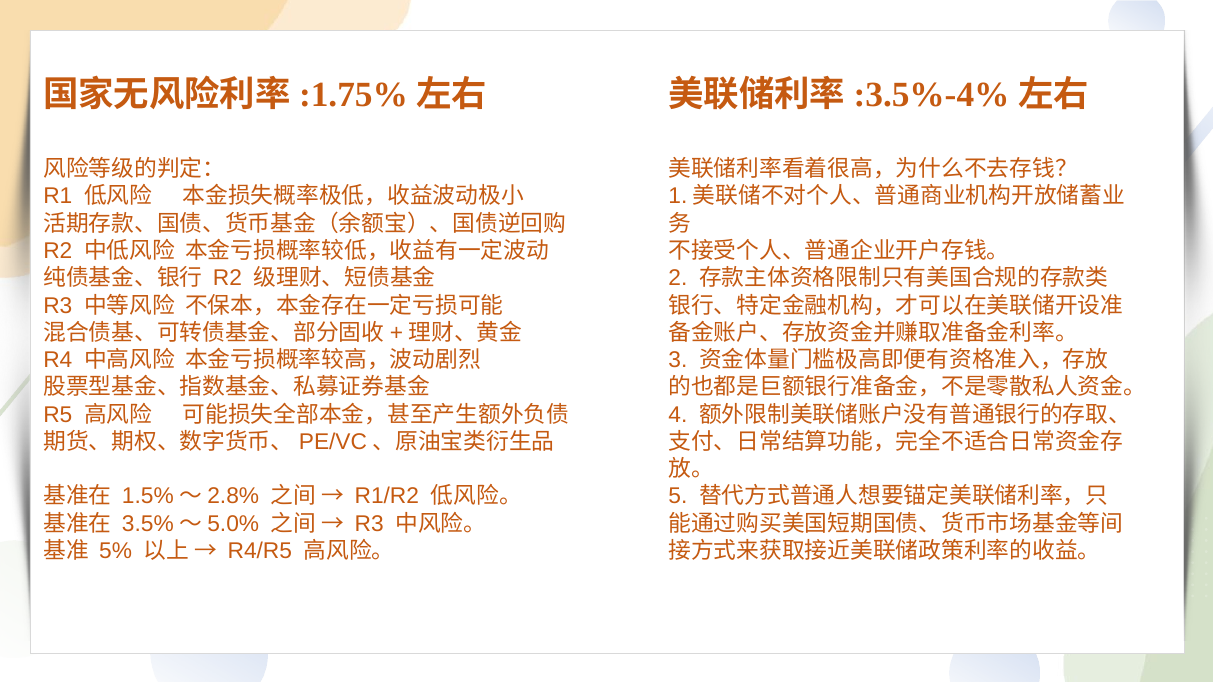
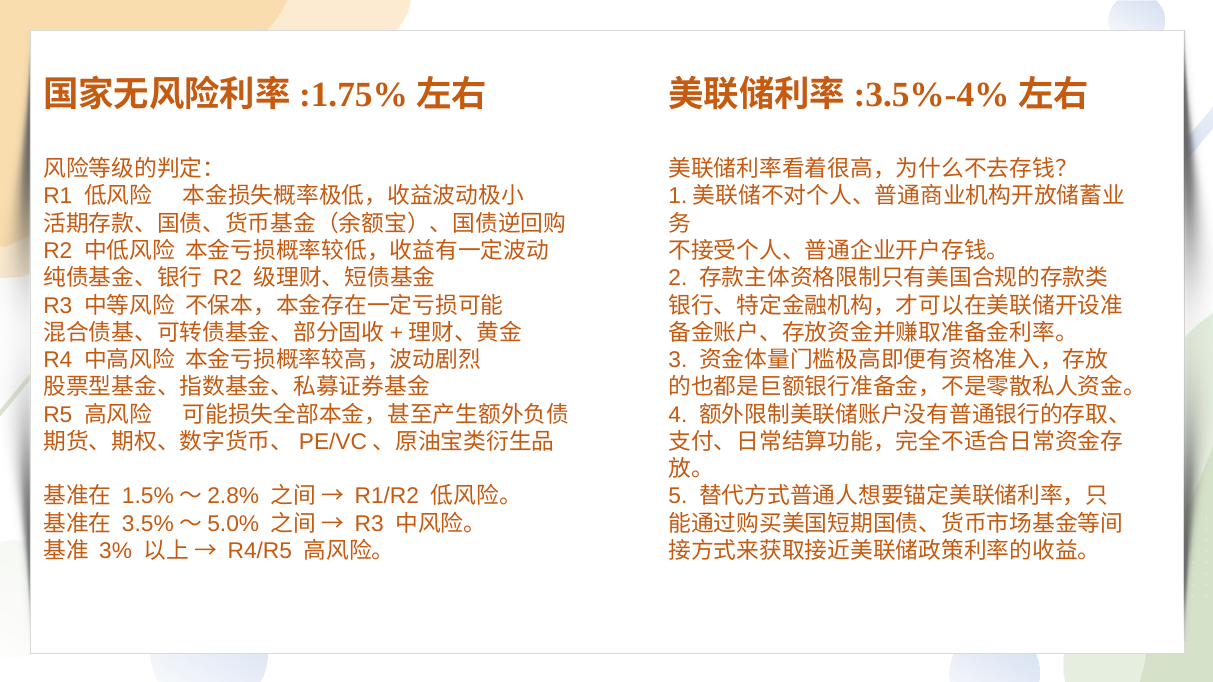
5%: 5% -> 3%
